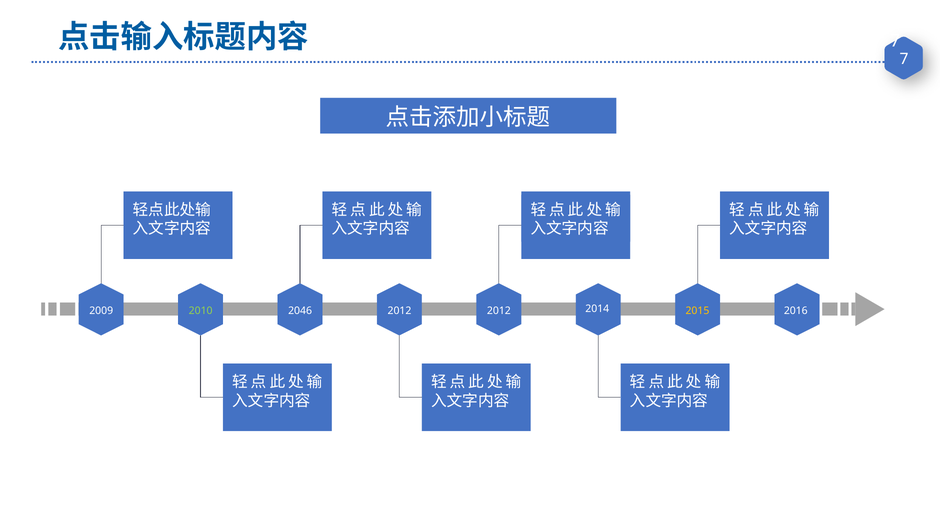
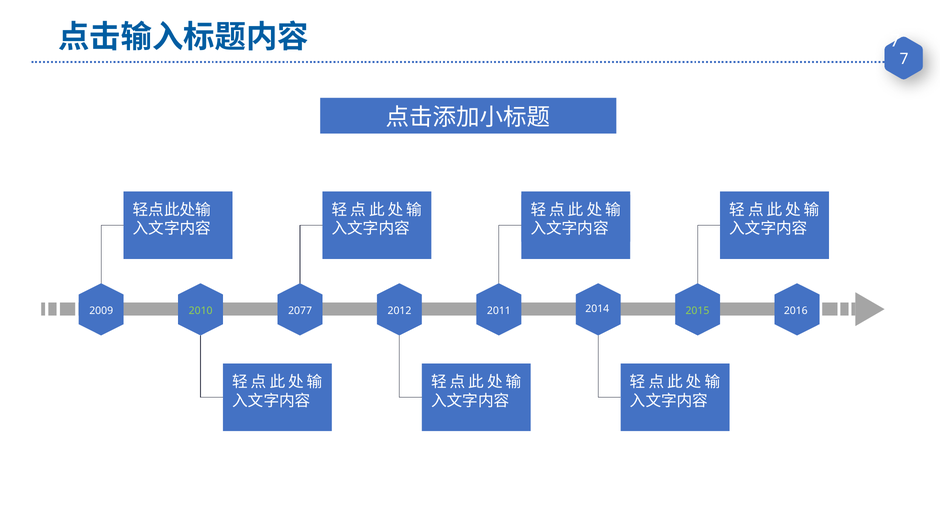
2046: 2046 -> 2077
2012 at (499, 311): 2012 -> 2011
2015 colour: yellow -> light green
